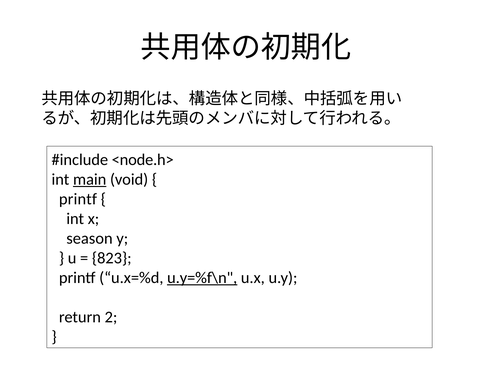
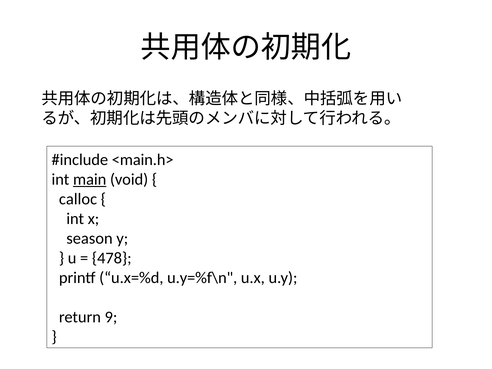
<node.h>: <node.h> -> <main.h>
printf at (78, 199): printf -> calloc
823: 823 -> 478
u.y=%f\n underline: present -> none
2: 2 -> 9
